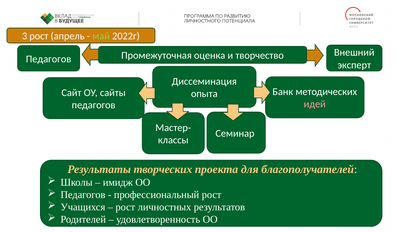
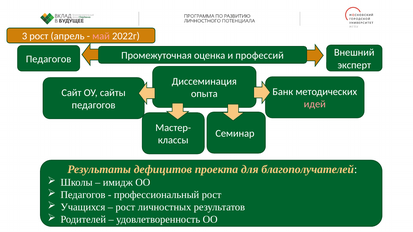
май colour: light green -> pink
творчество: творчество -> профессий
творческих: творческих -> дефицитов
